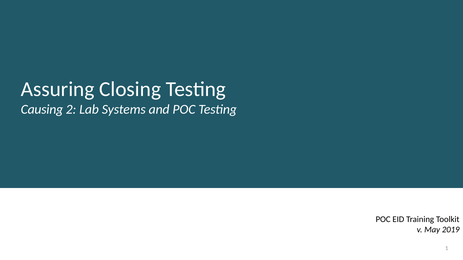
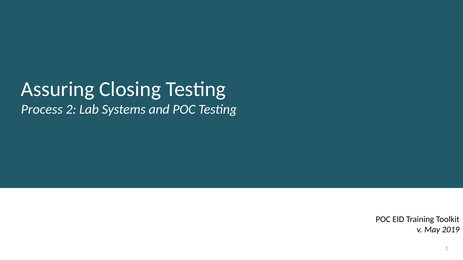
Causing: Causing -> Process
